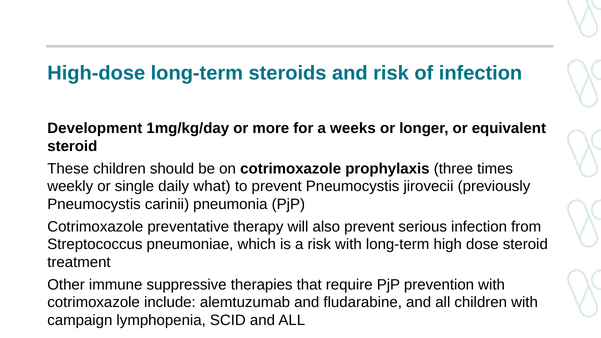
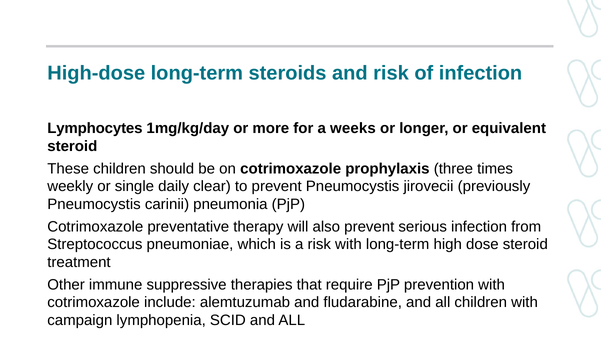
Development: Development -> Lymphocytes
what: what -> clear
